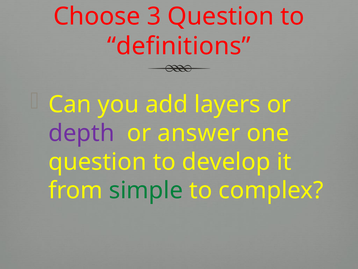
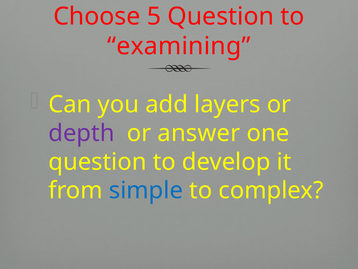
3: 3 -> 5
definitions: definitions -> examining
simple colour: green -> blue
